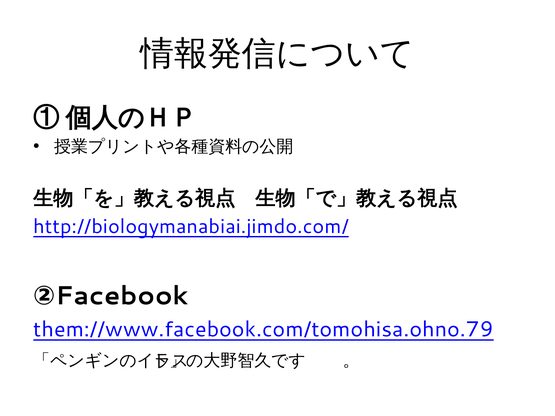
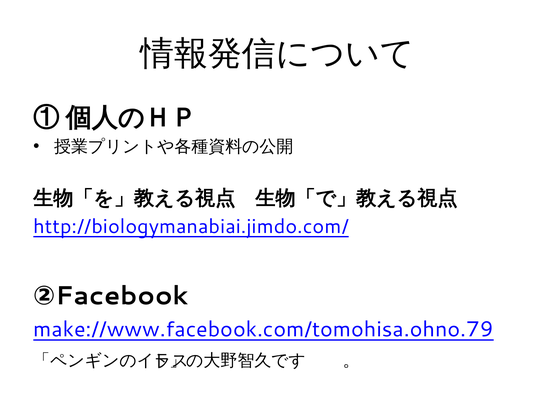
them://www.facebook.com/tomohisa.ohno.79: them://www.facebook.com/tomohisa.ohno.79 -> make://www.facebook.com/tomohisa.ohno.79
